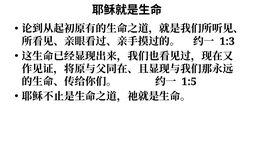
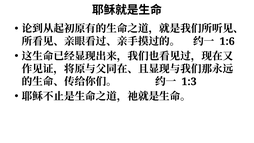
1:3: 1:3 -> 1:6
1:5: 1:5 -> 1:3
